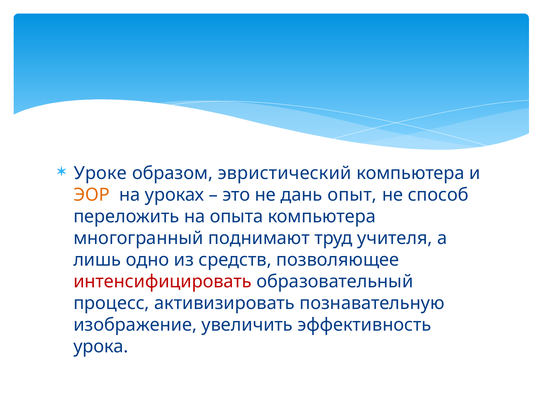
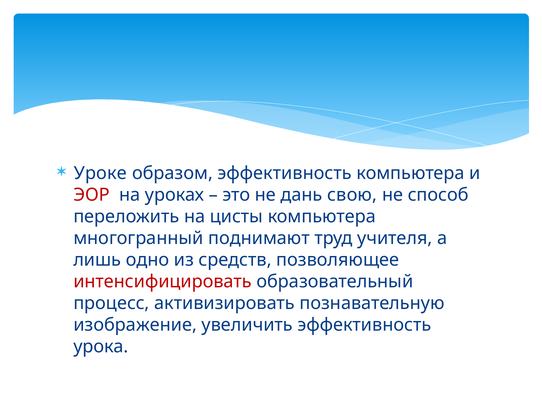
образом эвристический: эвристический -> эффективность
ЭОР colour: orange -> red
опыт: опыт -> свою
опыта: опыта -> цисты
